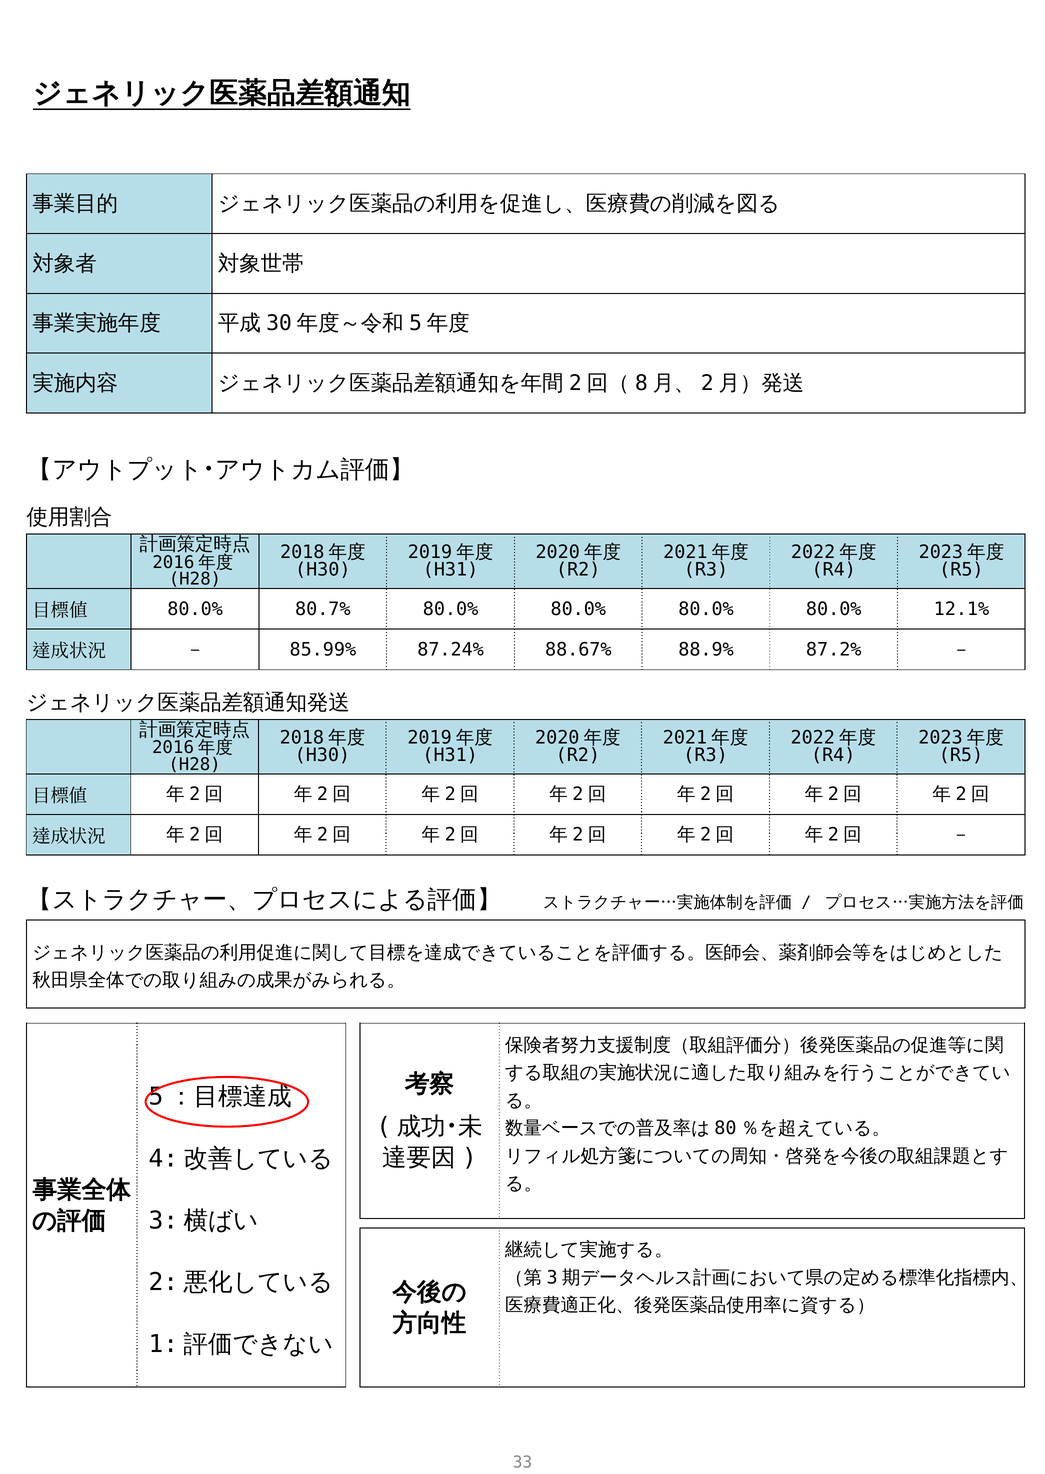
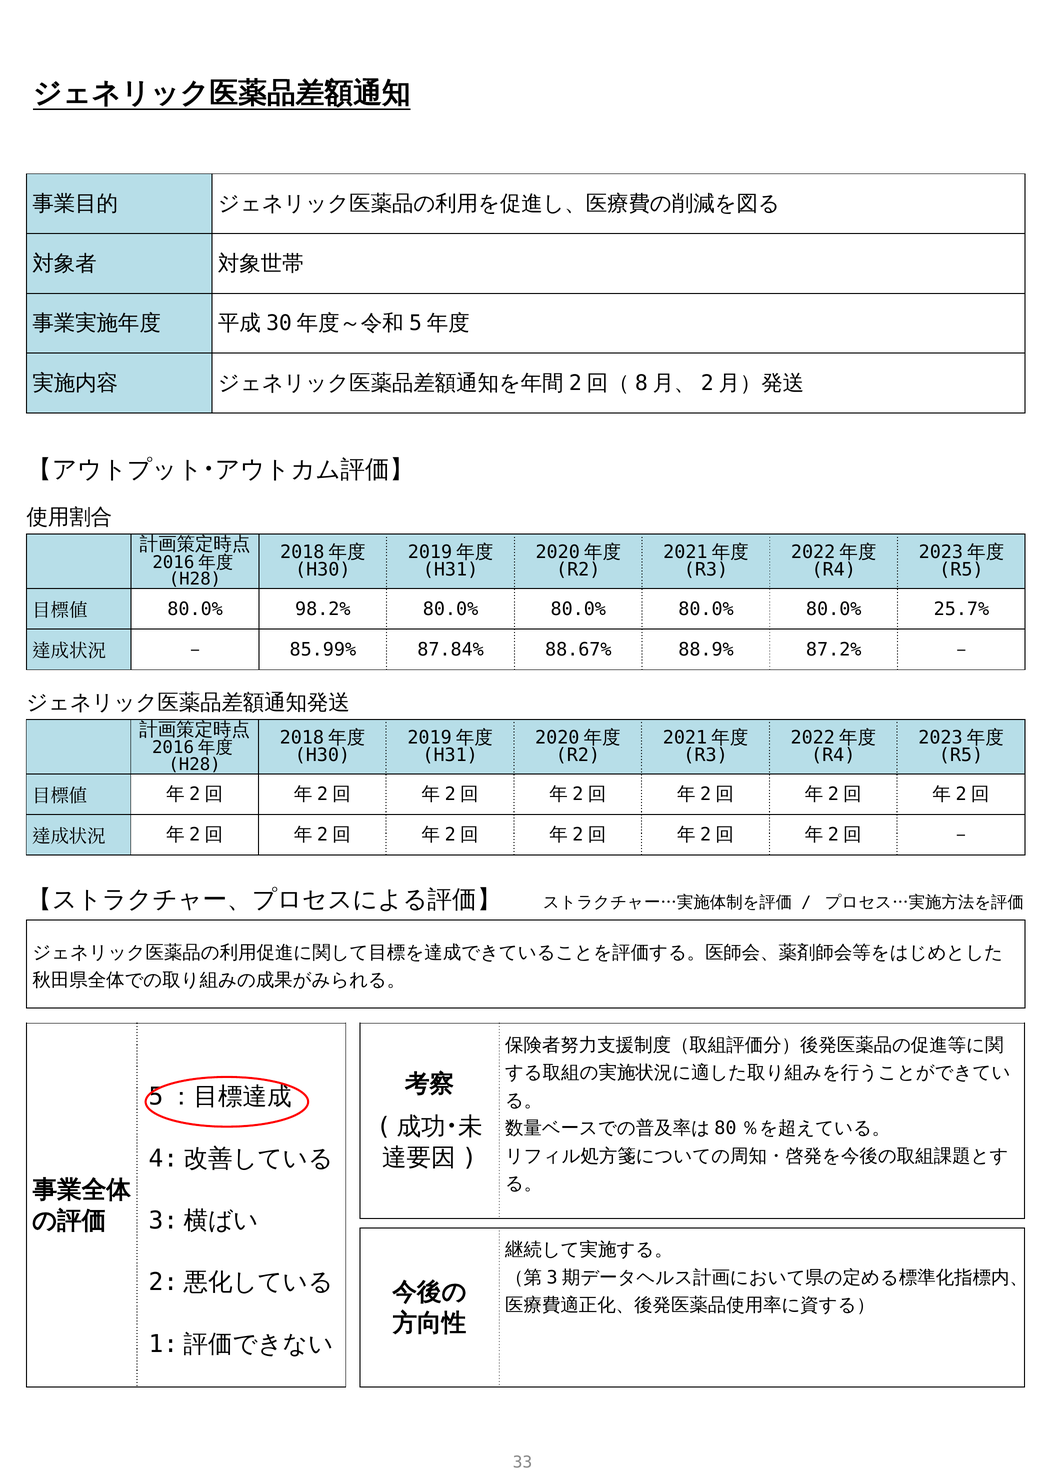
80.7%: 80.7% -> 98.2%
12.1%: 12.1% -> 25.7%
87.24%: 87.24% -> 87.84%
